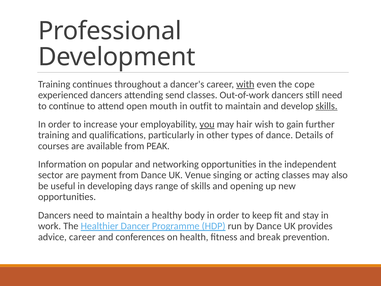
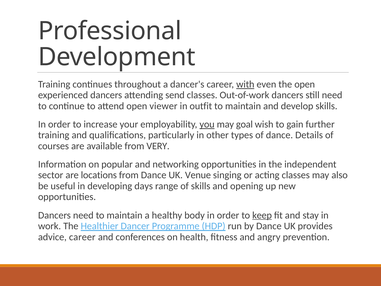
the cope: cope -> open
mouth: mouth -> viewer
skills at (327, 106) underline: present -> none
hair: hair -> goal
PEAK: PEAK -> VERY
payment: payment -> locations
keep underline: none -> present
break: break -> angry
